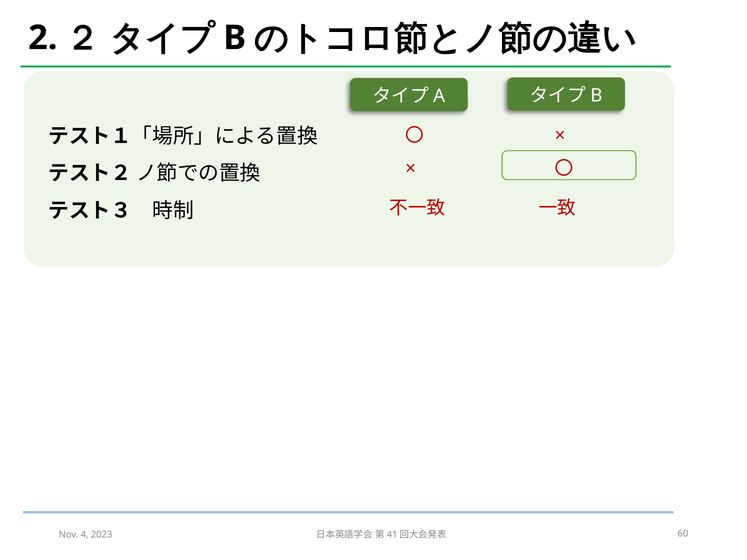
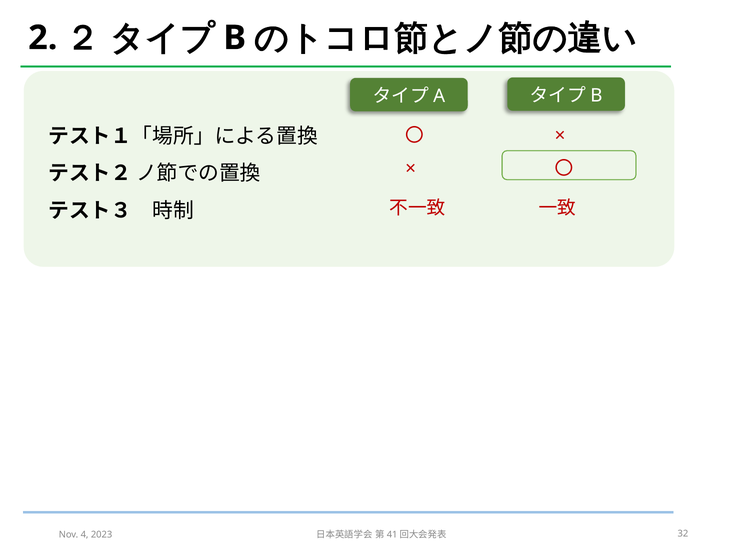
60: 60 -> 32
